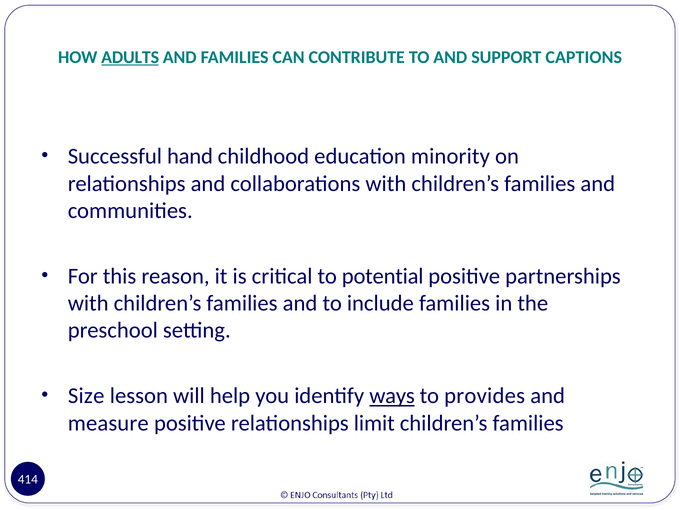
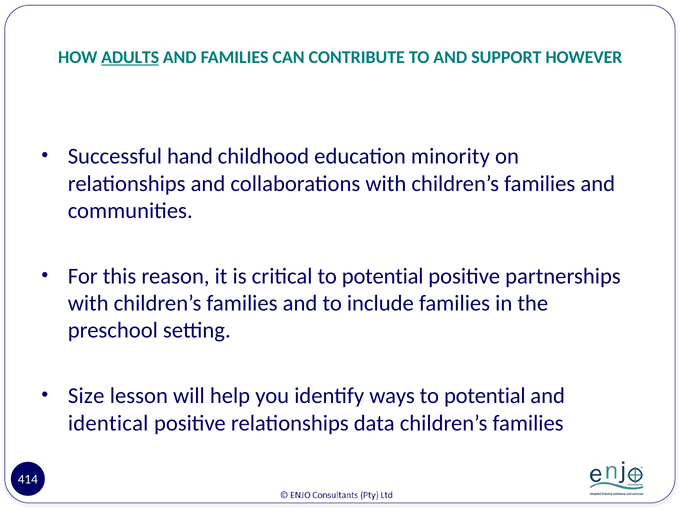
CAPTIONS: CAPTIONS -> HOWEVER
ways underline: present -> none
provides at (485, 396): provides -> potential
measure: measure -> identical
limit: limit -> data
